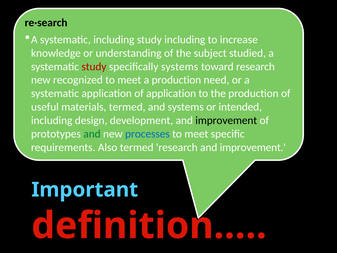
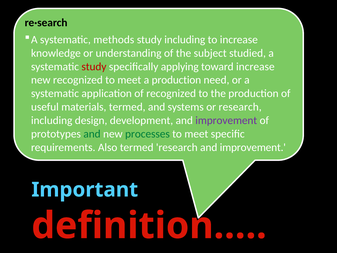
systematic including: including -> methods
specifically systems: systems -> applying
toward research: research -> increase
of application: application -> recognized
or intended: intended -> research
improvement at (226, 120) colour: black -> purple
processes colour: blue -> green
